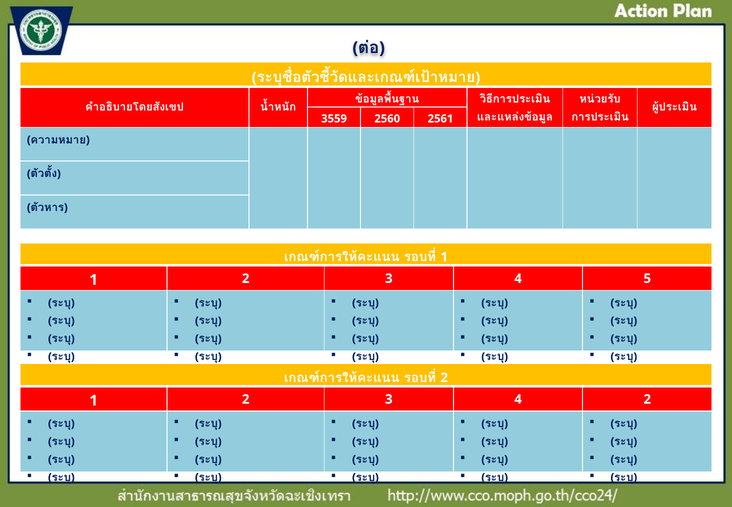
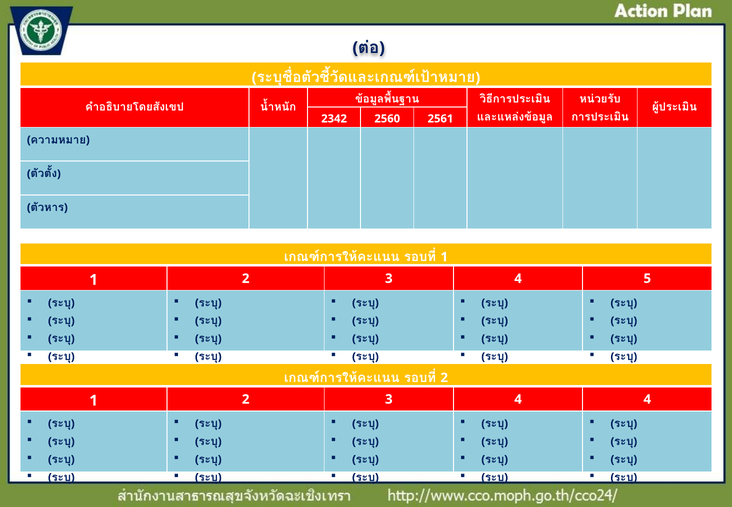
3559: 3559 -> 2342
4 2: 2 -> 4
